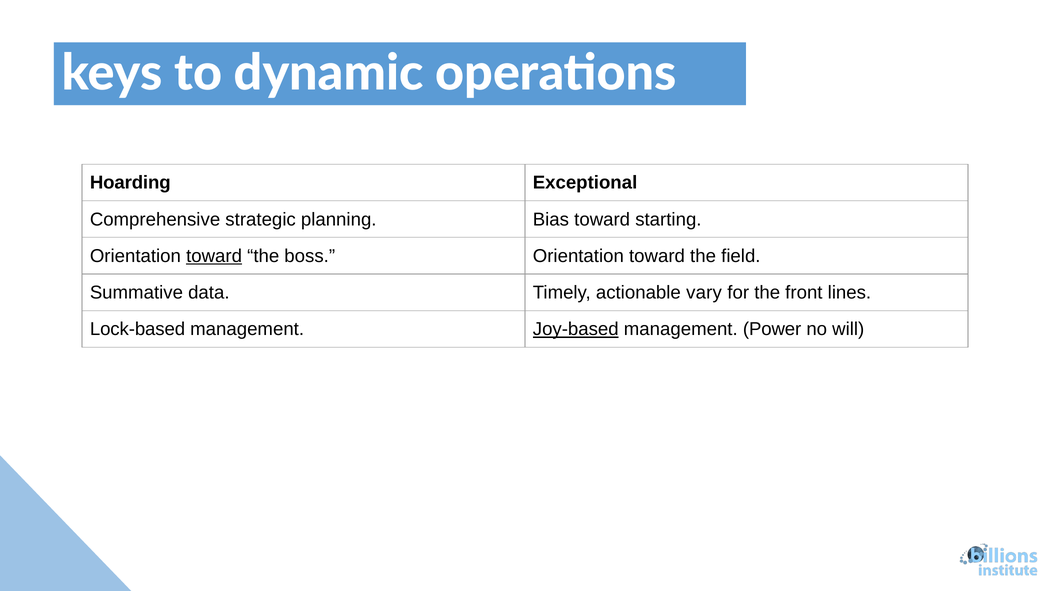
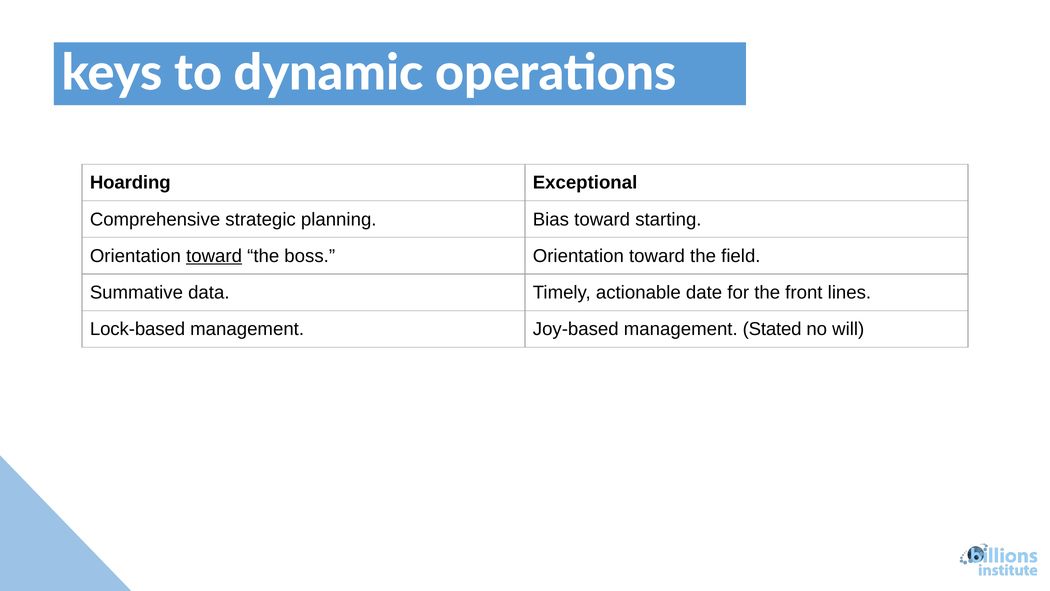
vary: vary -> date
Joy-based underline: present -> none
Power: Power -> Stated
